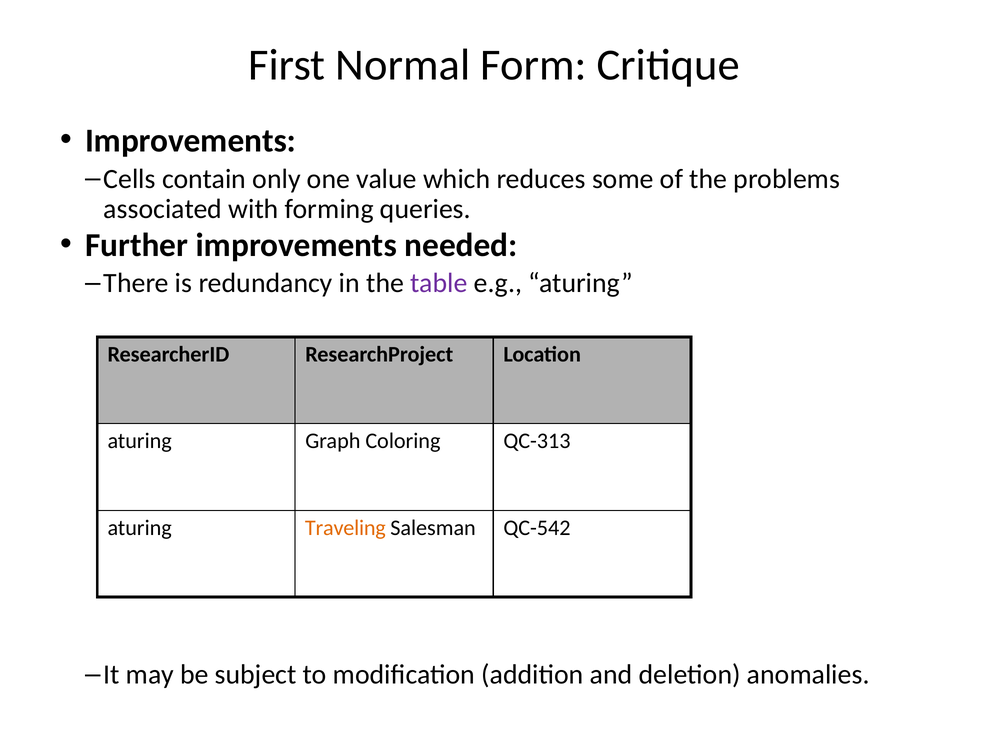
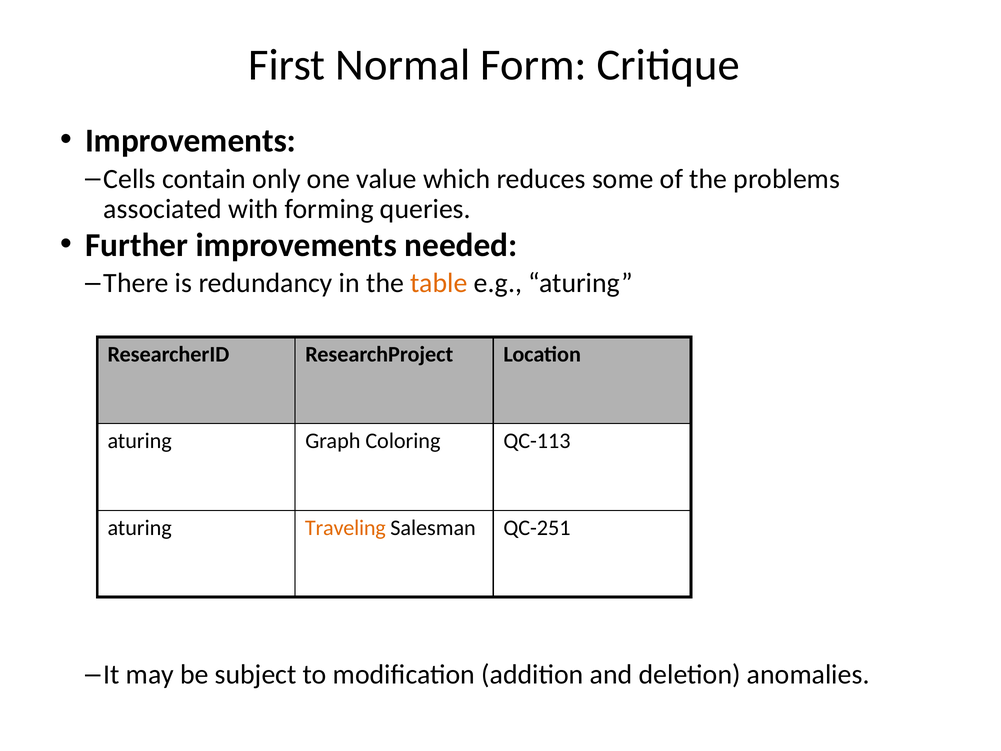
table colour: purple -> orange
QC-313: QC-313 -> QC-113
QC-542: QC-542 -> QC-251
